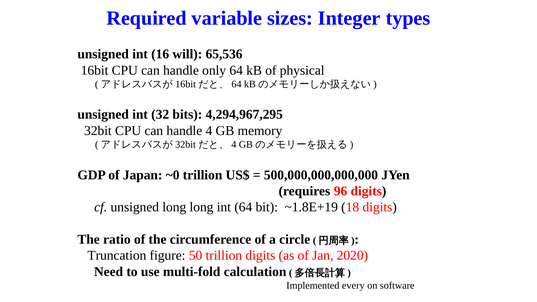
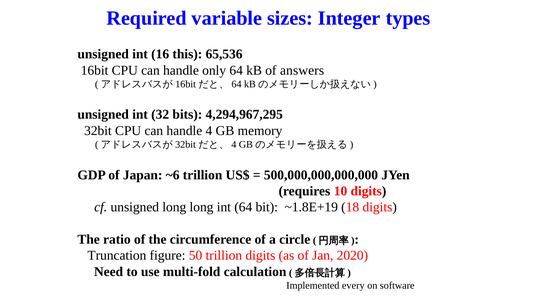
will: will -> this
physical: physical -> answers
~0: ~0 -> ~6
96: 96 -> 10
